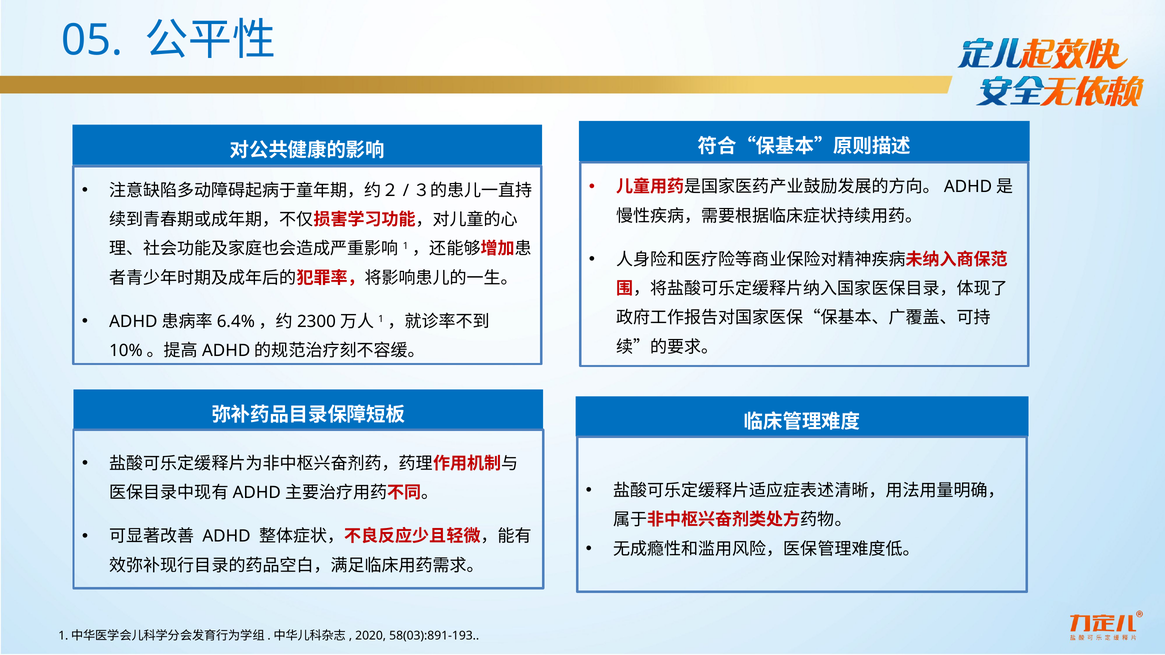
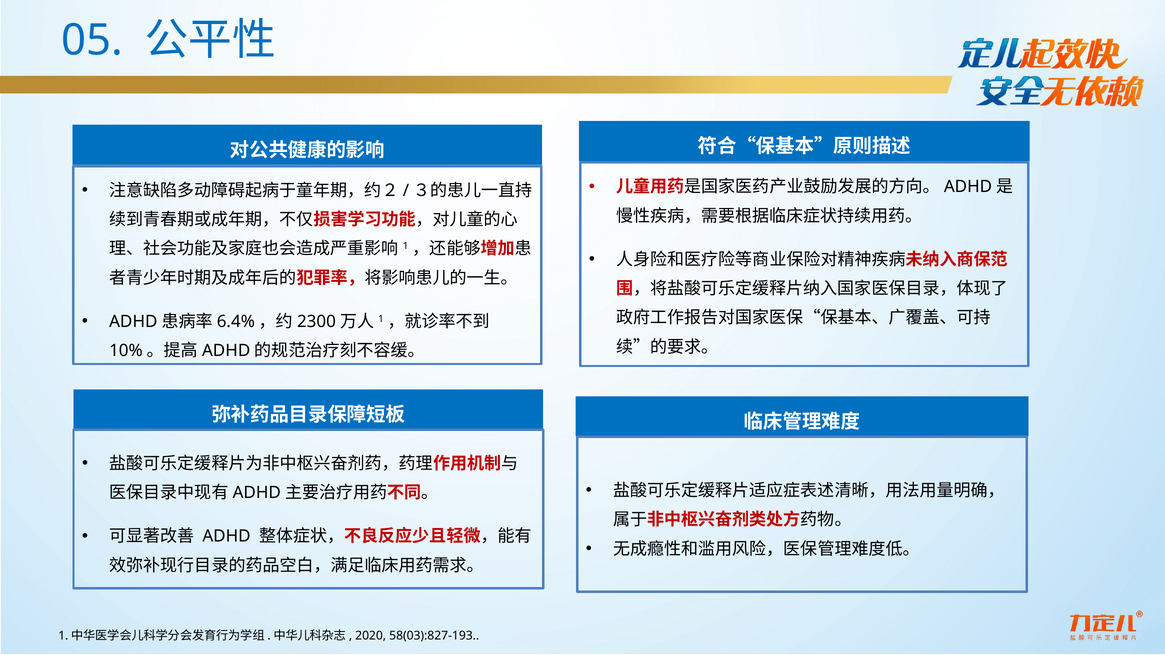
58(03):891-193: 58(03):891-193 -> 58(03):827-193
